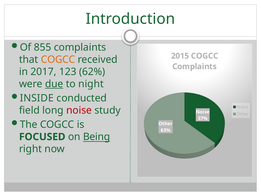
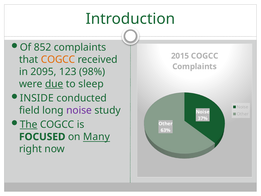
855: 855 -> 852
2017: 2017 -> 2095
62%: 62% -> 98%
night: night -> sleep
noise at (79, 110) colour: red -> purple
The underline: none -> present
Being: Being -> Many
